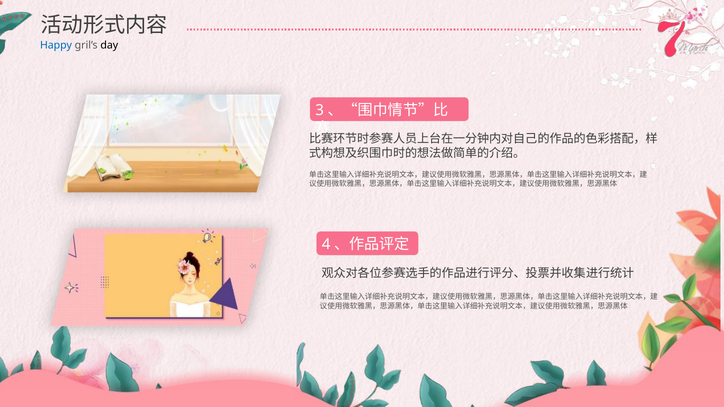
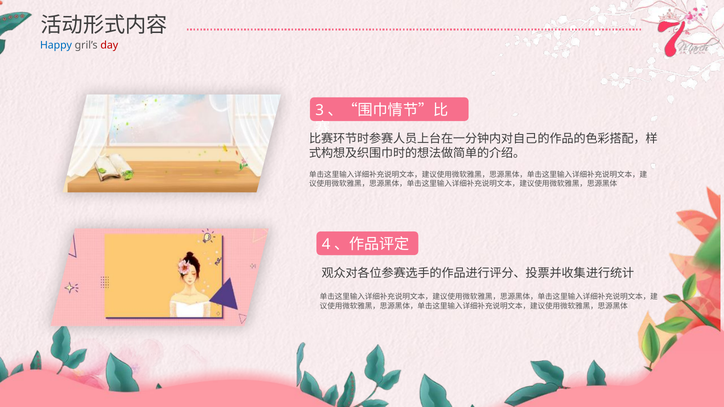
day colour: black -> red
